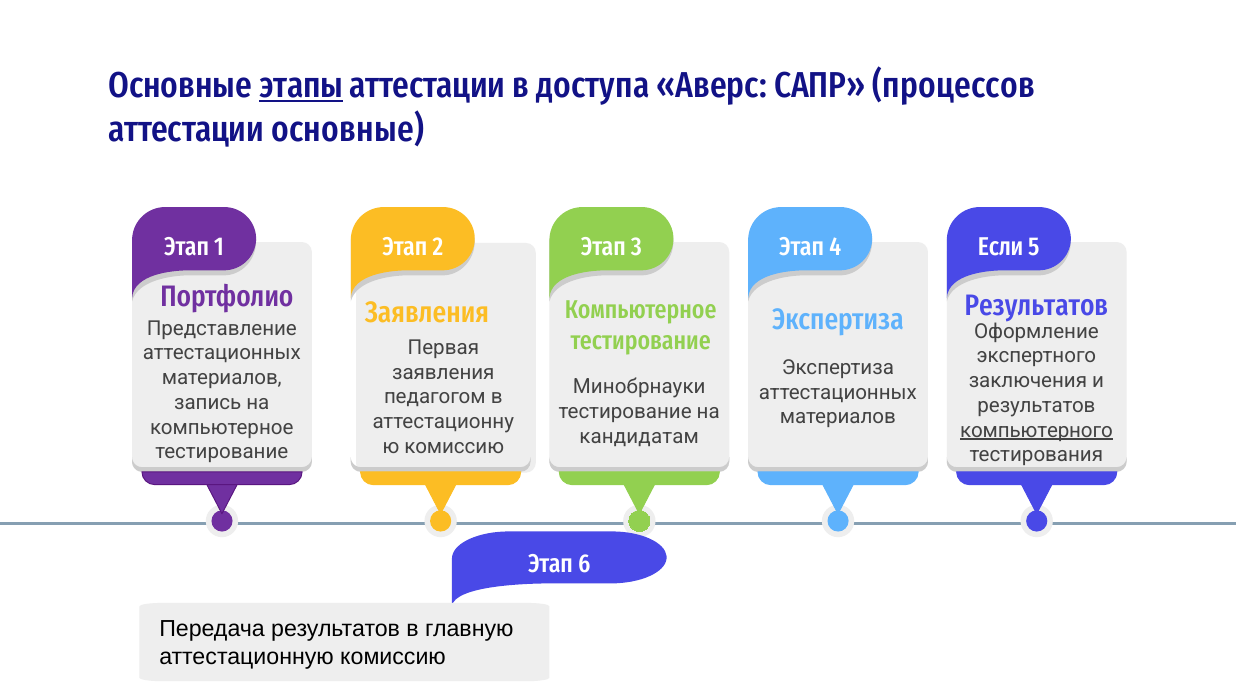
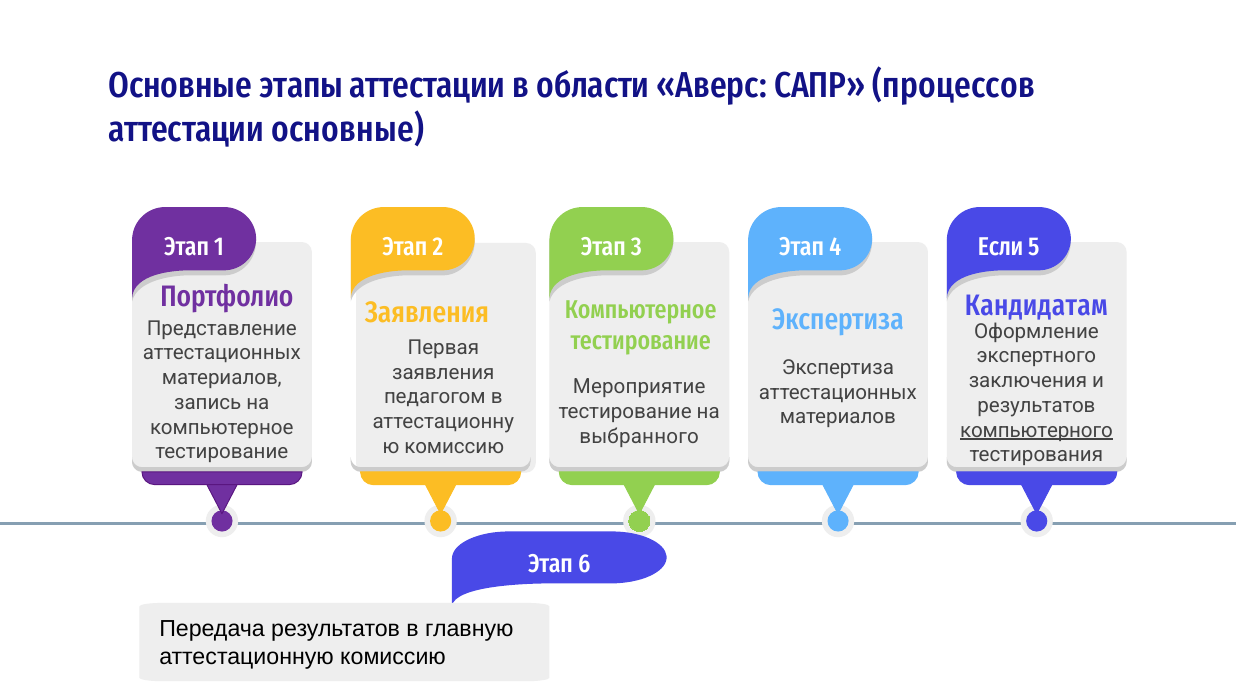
этапы underline: present -> none
доступа: доступа -> области
Результатов at (1036, 306): Результатов -> Кандидатам
Минобрнауки: Минобрнауки -> Мероприятие
кандидатам: кандидатам -> выбранного
